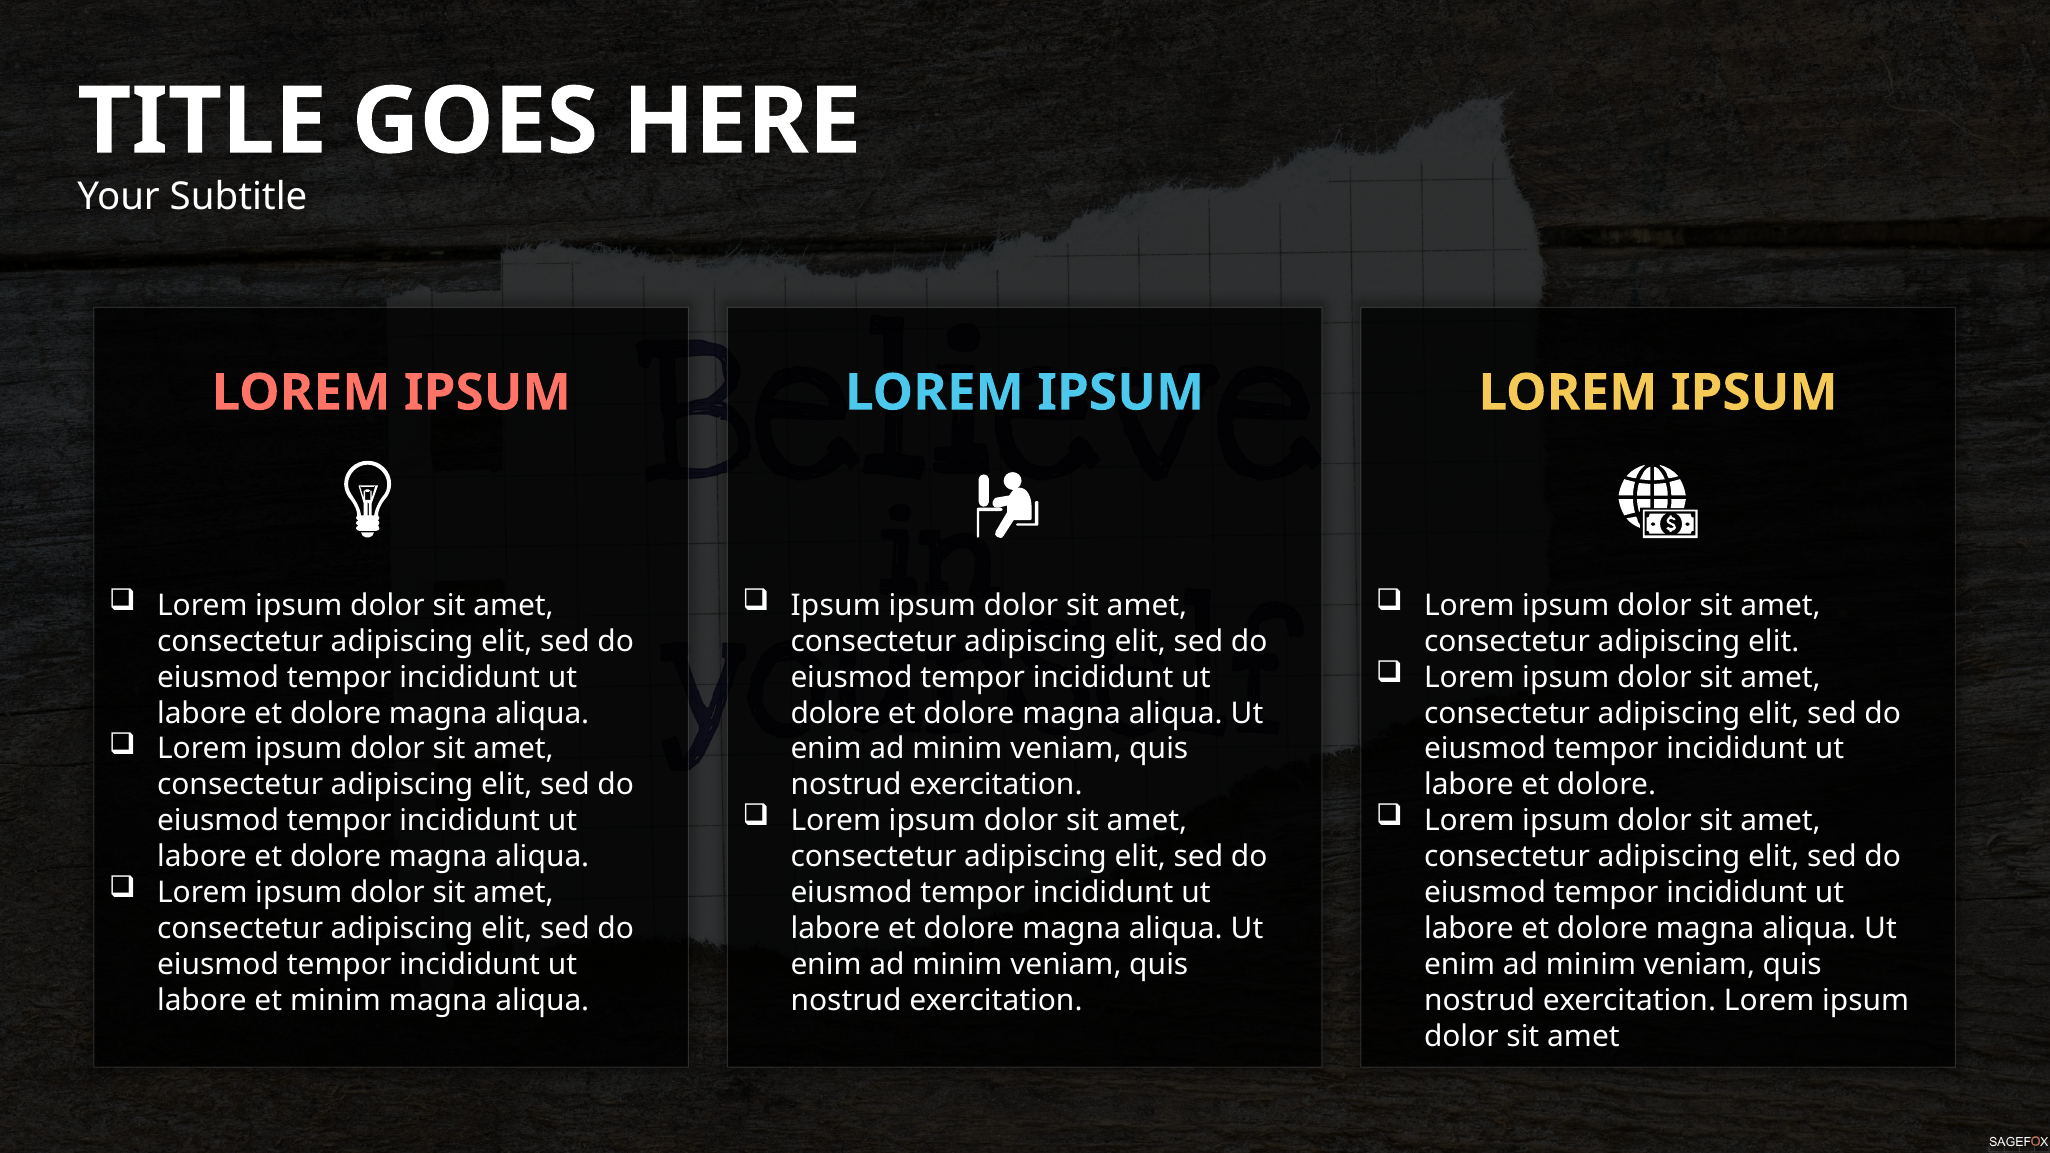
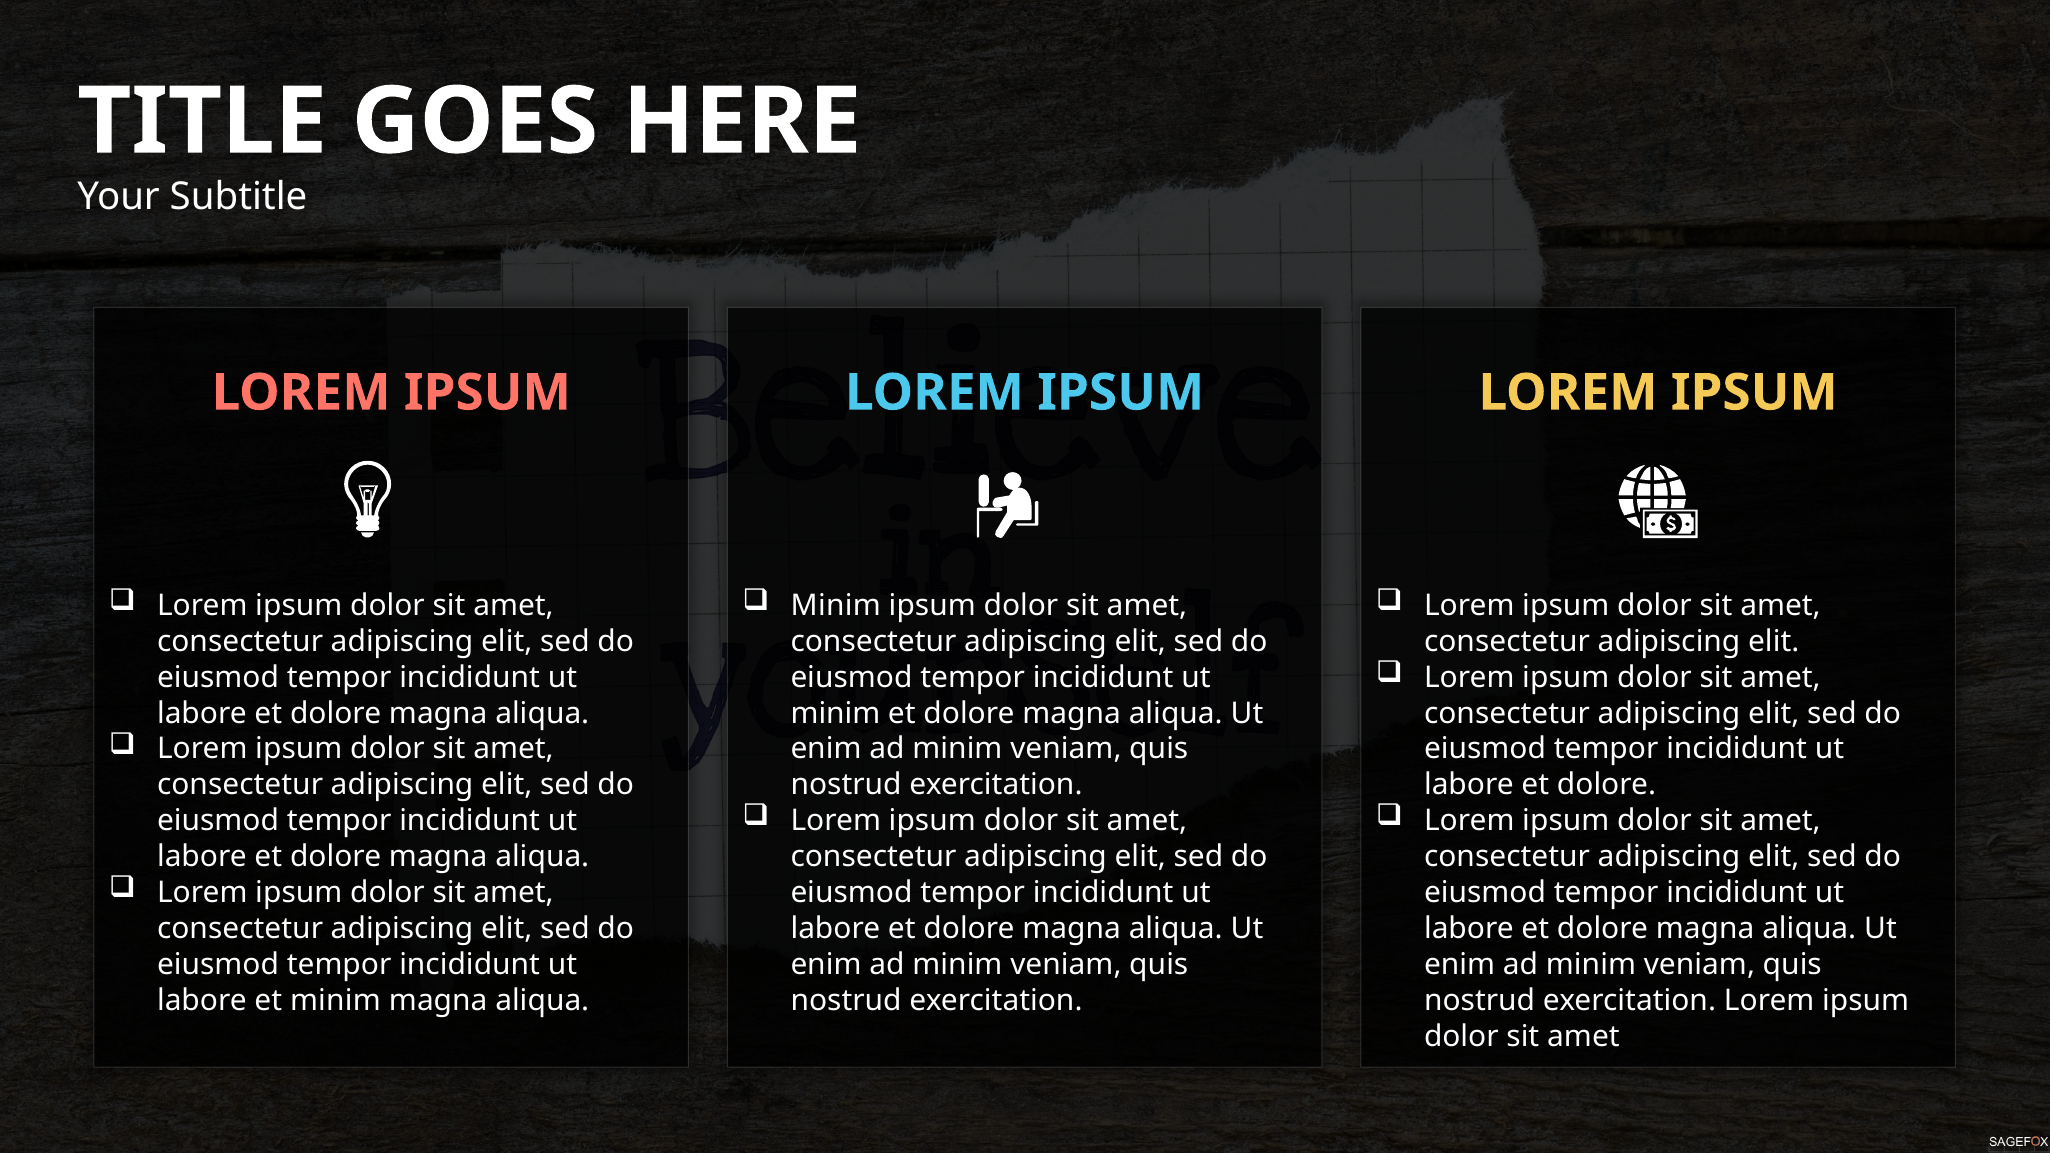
Ipsum at (836, 606): Ipsum -> Minim
dolore at (836, 713): dolore -> minim
